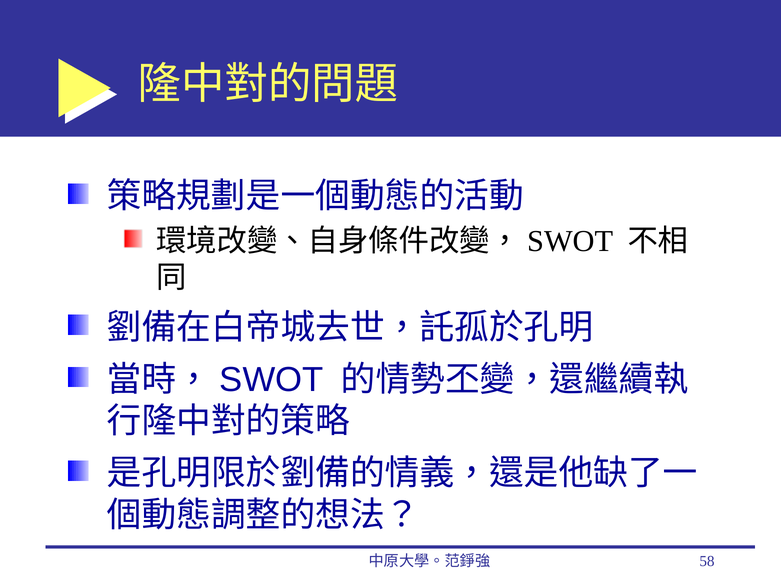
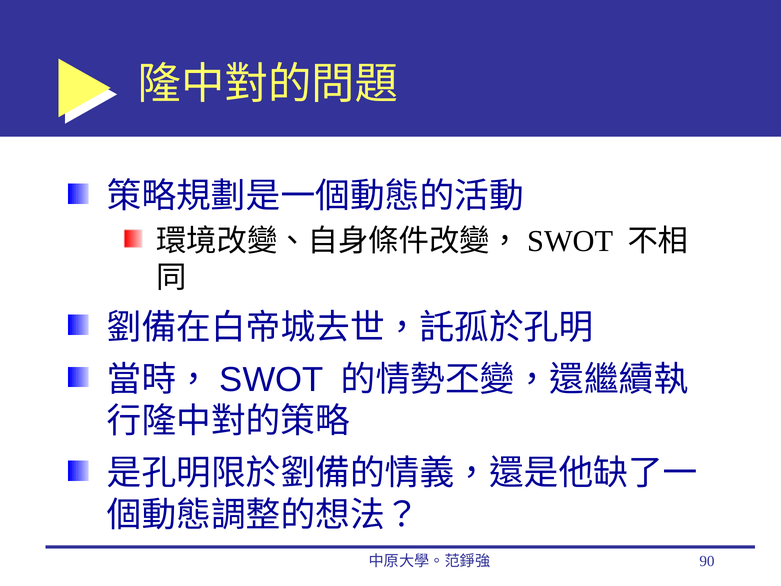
58: 58 -> 90
